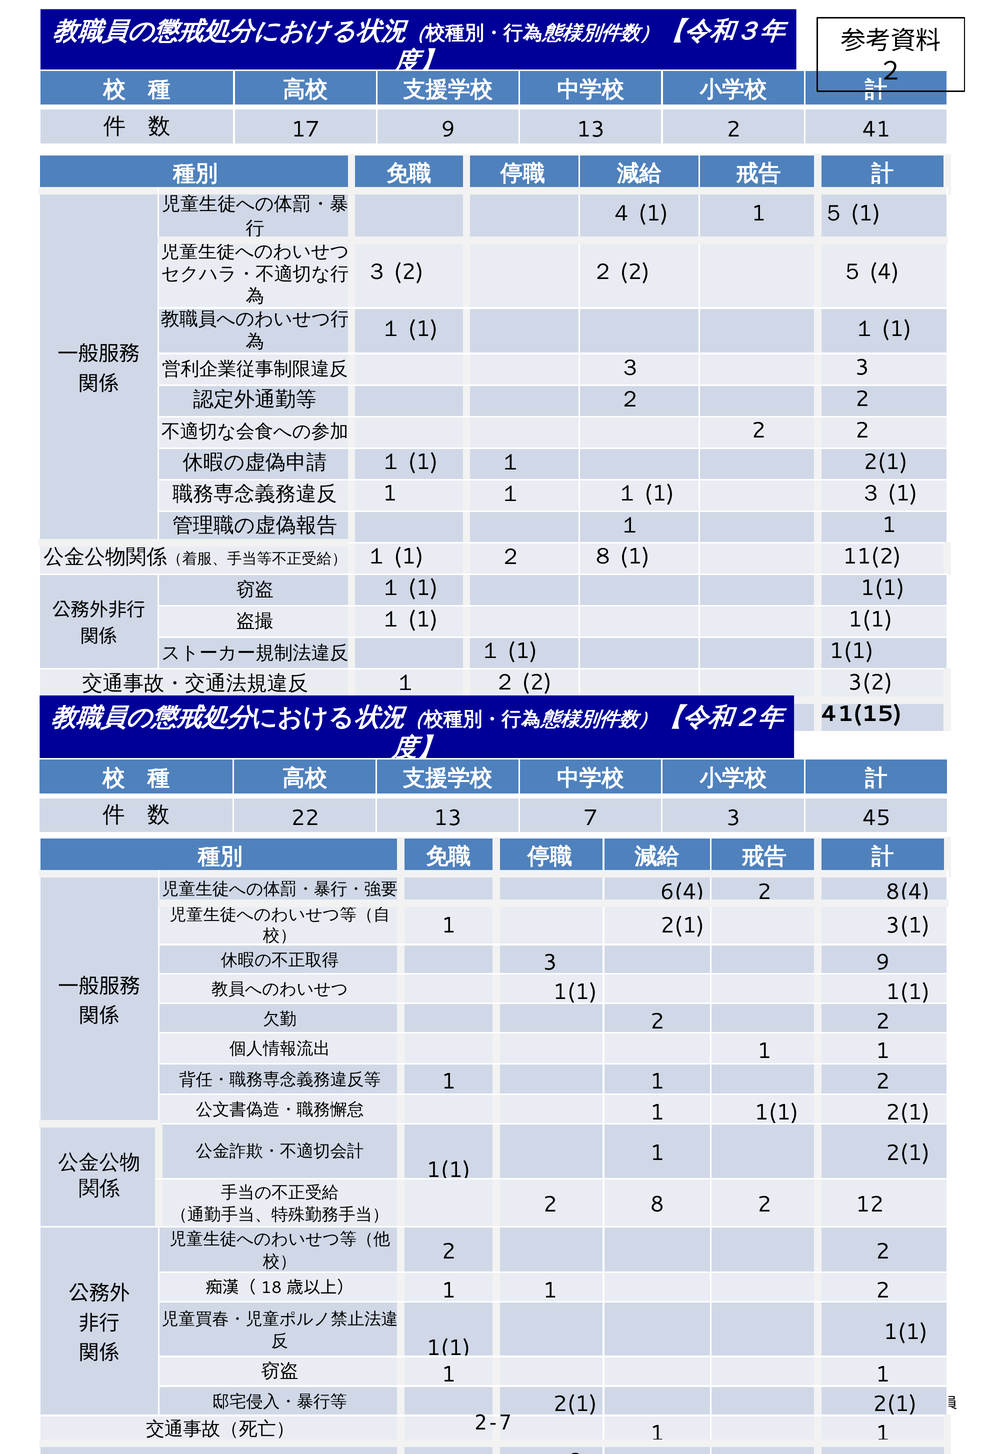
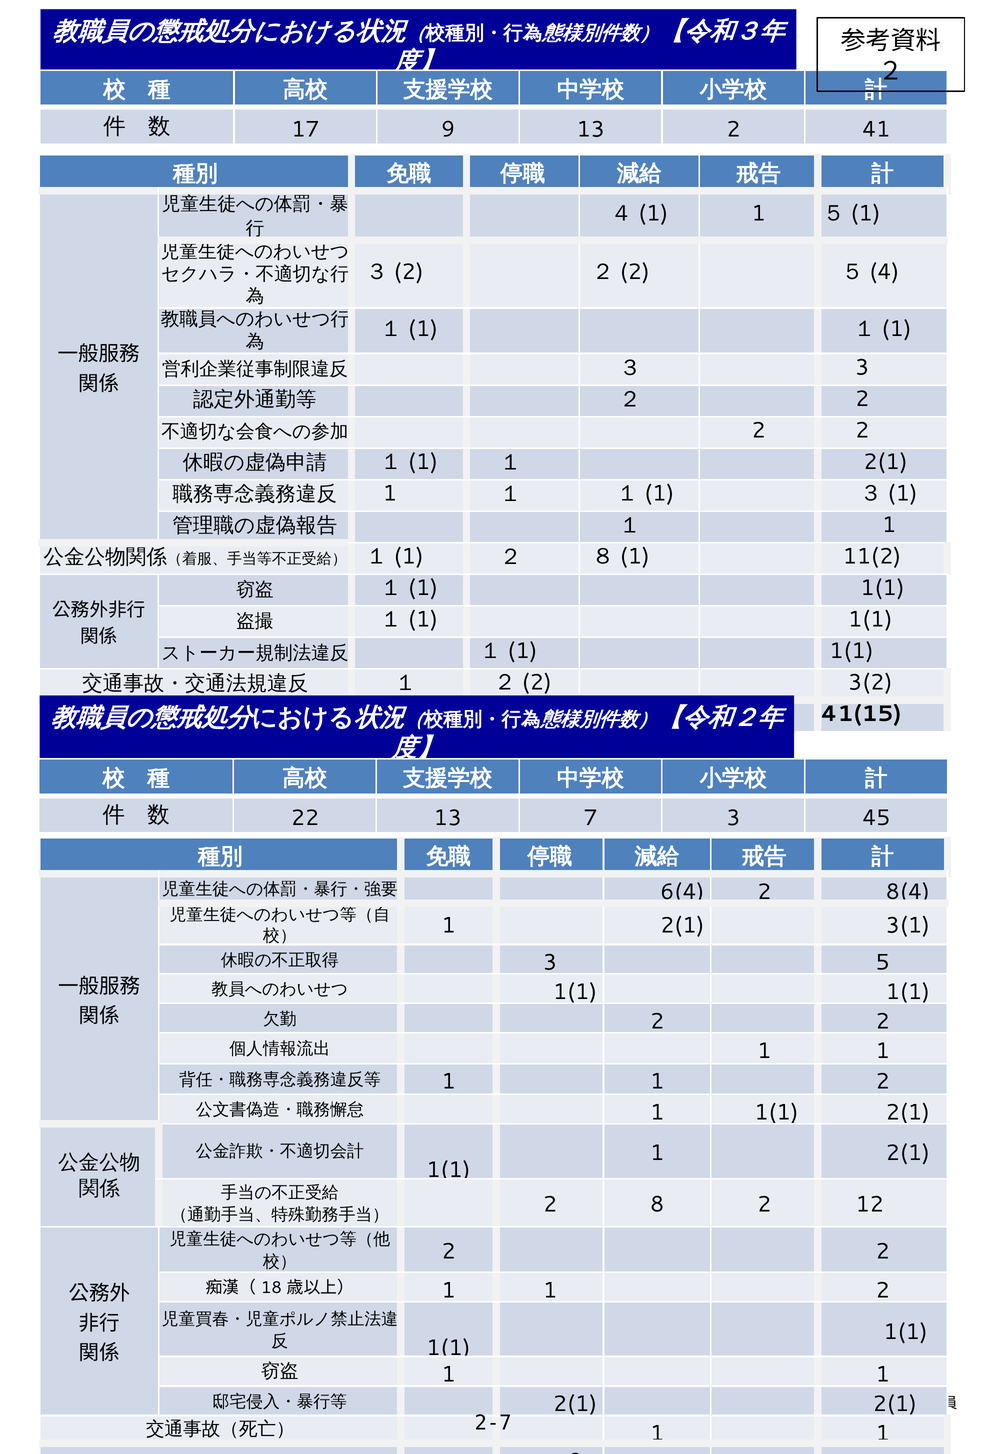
3 9: 9 -> 5
